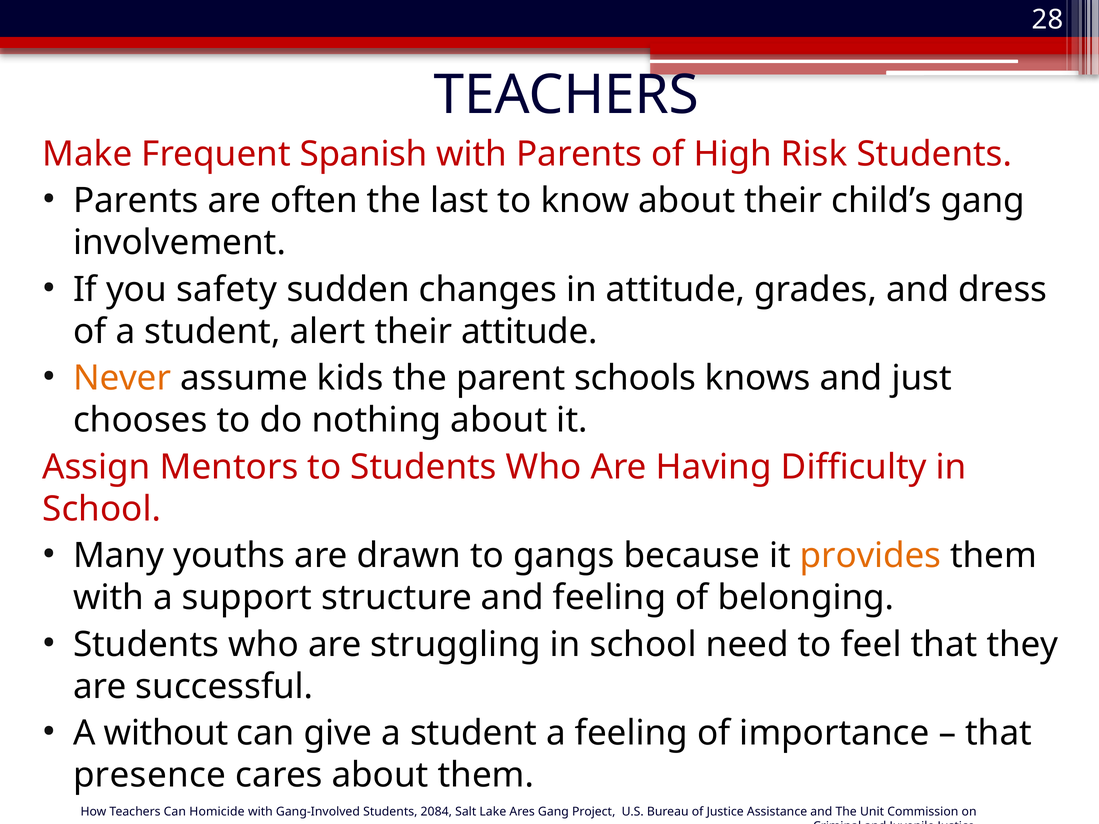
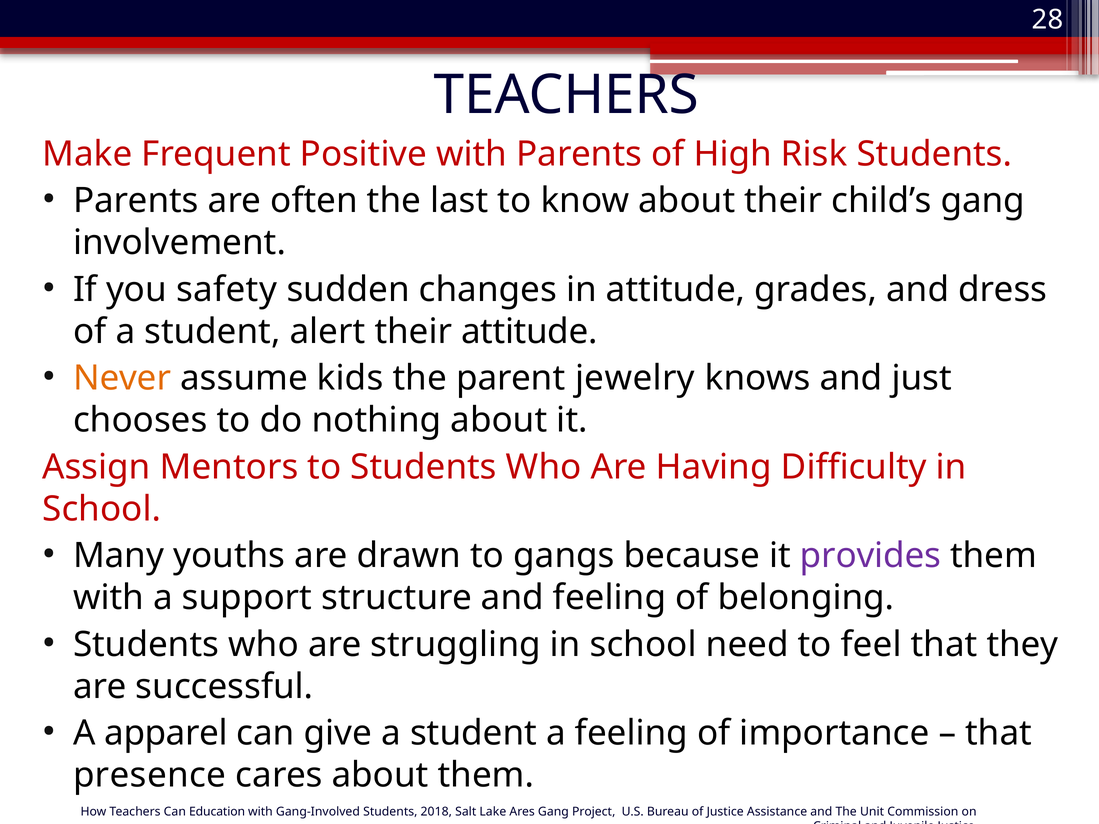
Spanish: Spanish -> Positive
schools: schools -> jewelry
provides colour: orange -> purple
without: without -> apparel
Homicide: Homicide -> Education
2084: 2084 -> 2018
